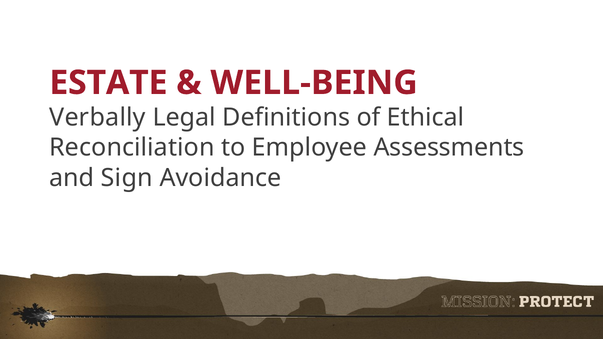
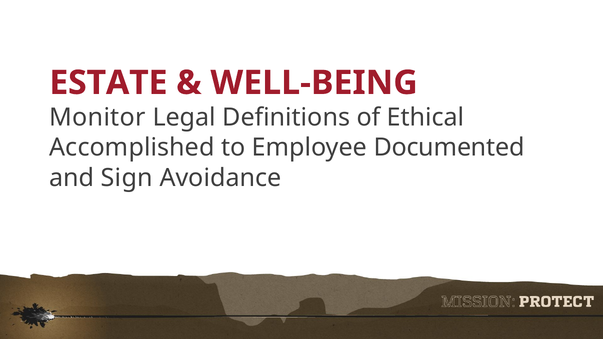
Verbally: Verbally -> Monitor
Reconciliation: Reconciliation -> Accomplished
Assessments: Assessments -> Documented
